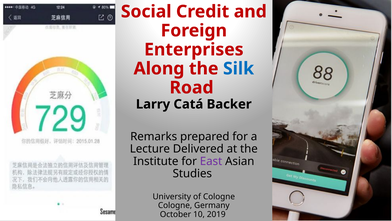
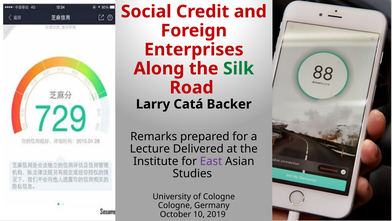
Silk colour: blue -> green
